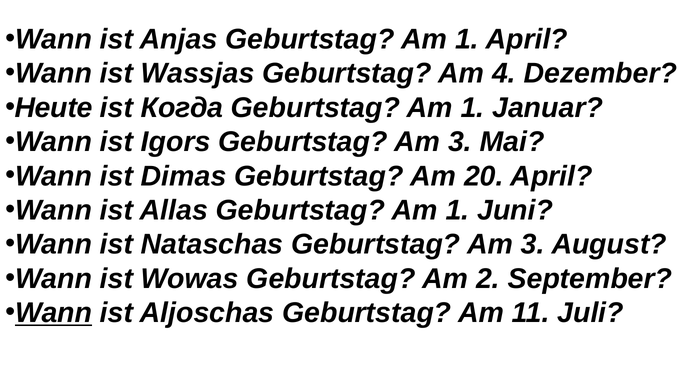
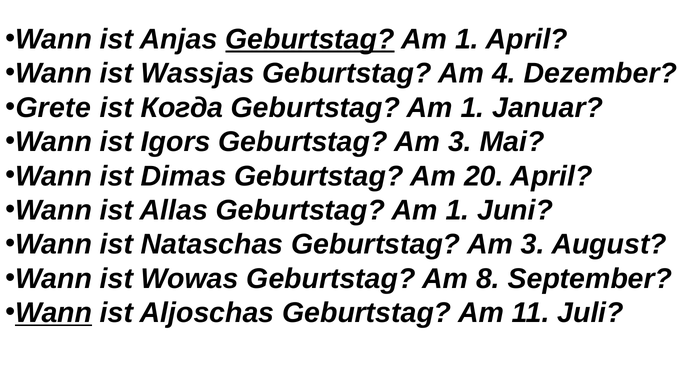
Geburtstag at (310, 39) underline: none -> present
Heute: Heute -> Grete
2: 2 -> 8
